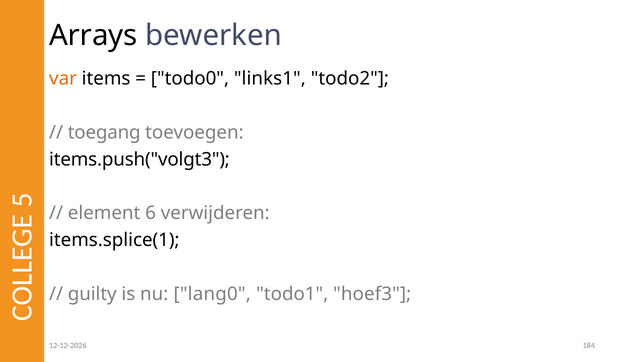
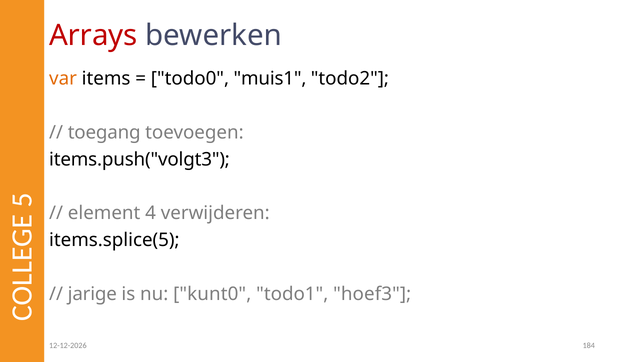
Arrays colour: black -> red
links1: links1 -> muis1
6: 6 -> 4
items.splice(1: items.splice(1 -> items.splice(5
guilty: guilty -> jarige
lang0: lang0 -> kunt0
